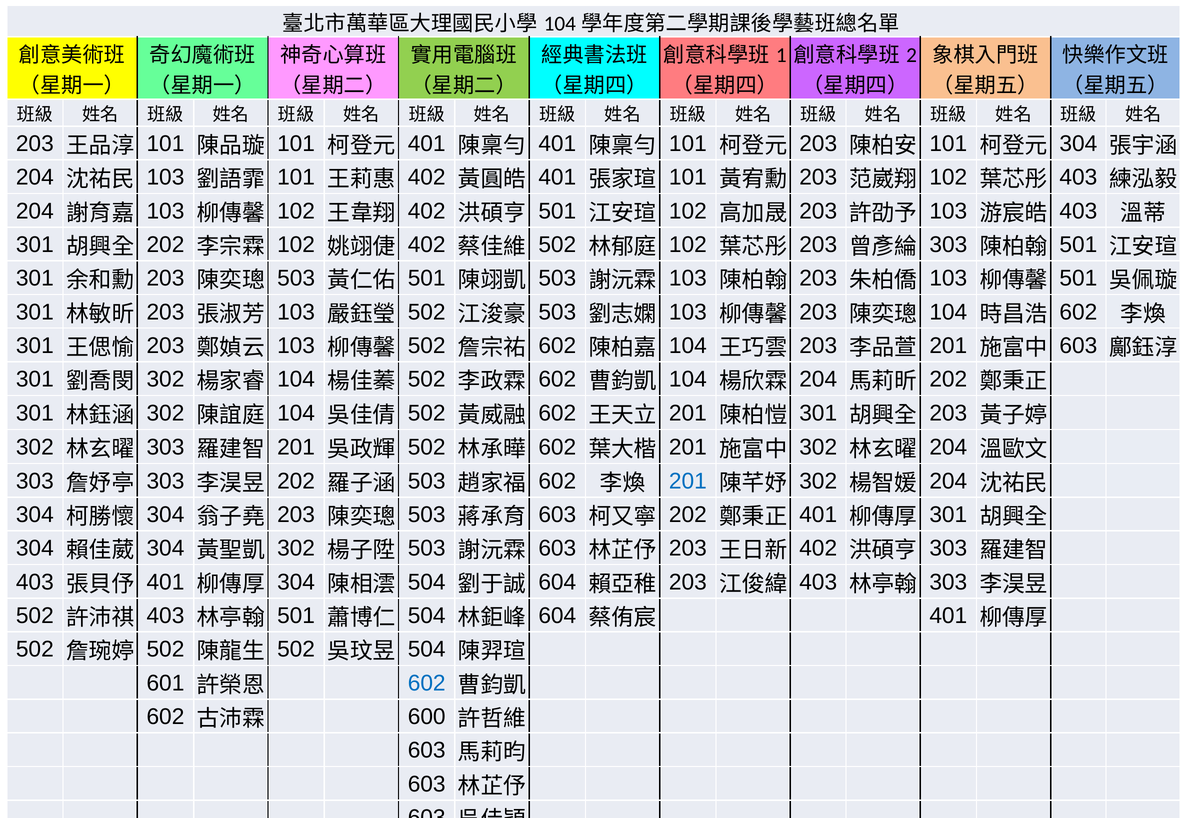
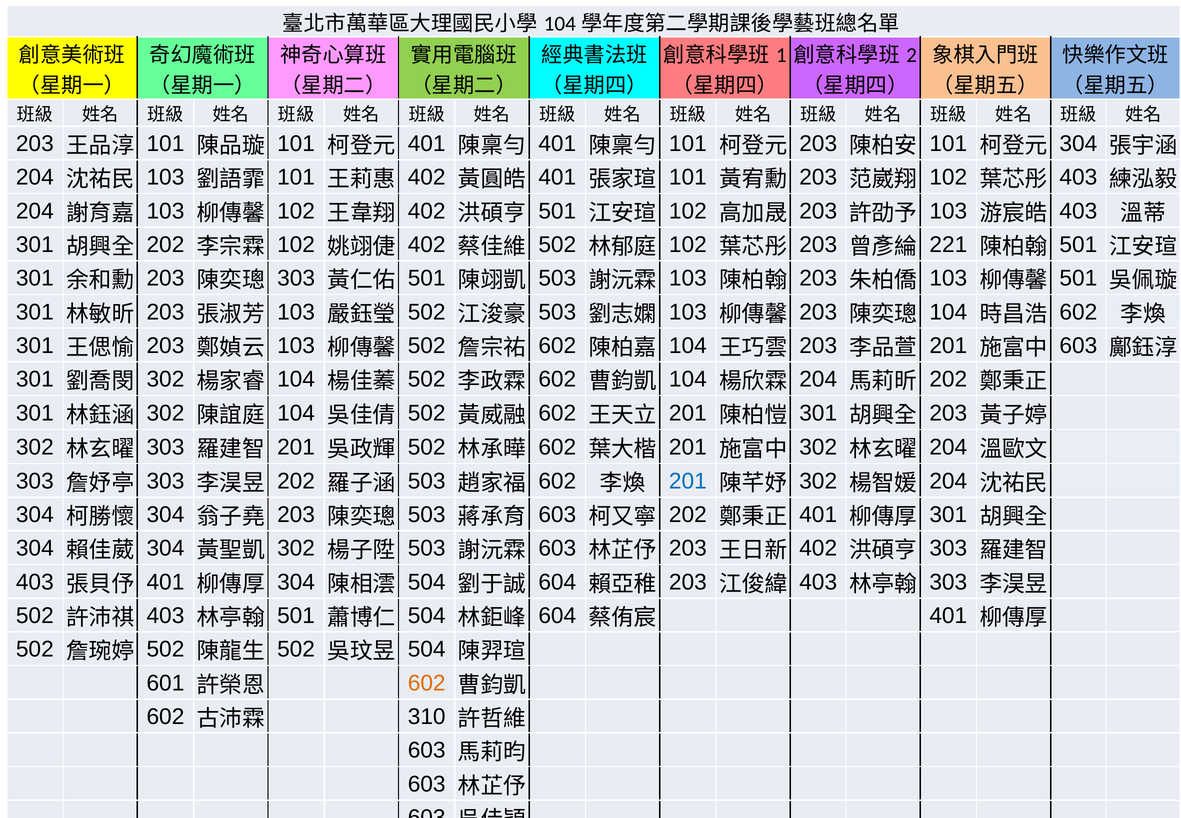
303 at (948, 245): 303 -> 221
503 at (296, 278): 503 -> 303
602 at (427, 683) colour: blue -> orange
600: 600 -> 310
